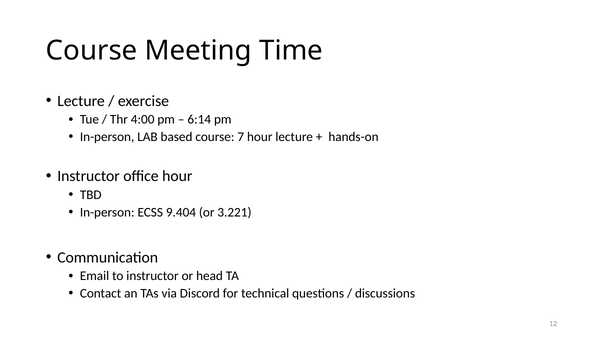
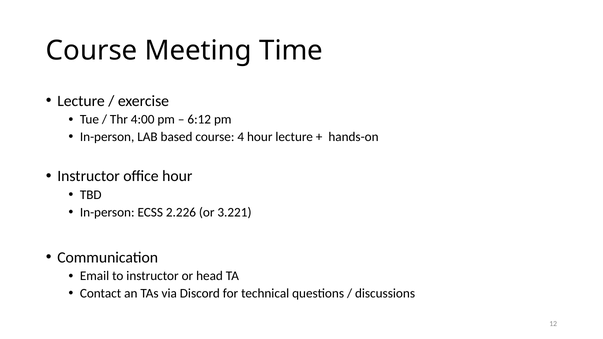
6:14: 6:14 -> 6:12
7: 7 -> 4
9.404: 9.404 -> 2.226
